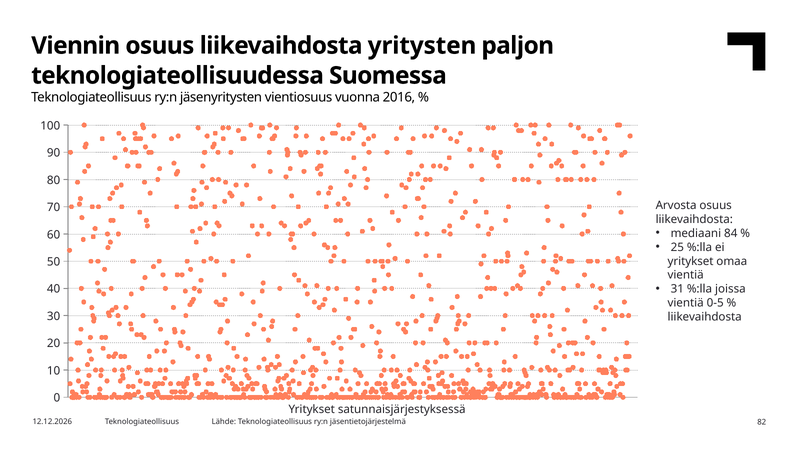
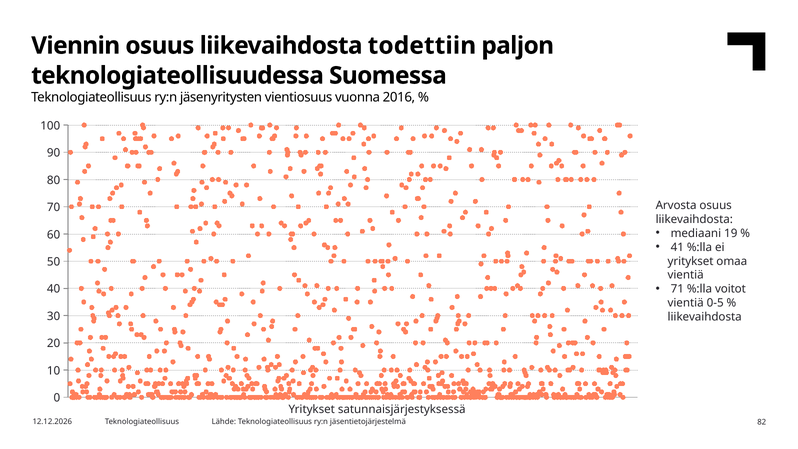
yritysten: yritysten -> todettiin
84: 84 -> 19
25: 25 -> 41
31: 31 -> 71
joissa: joissa -> voitot
